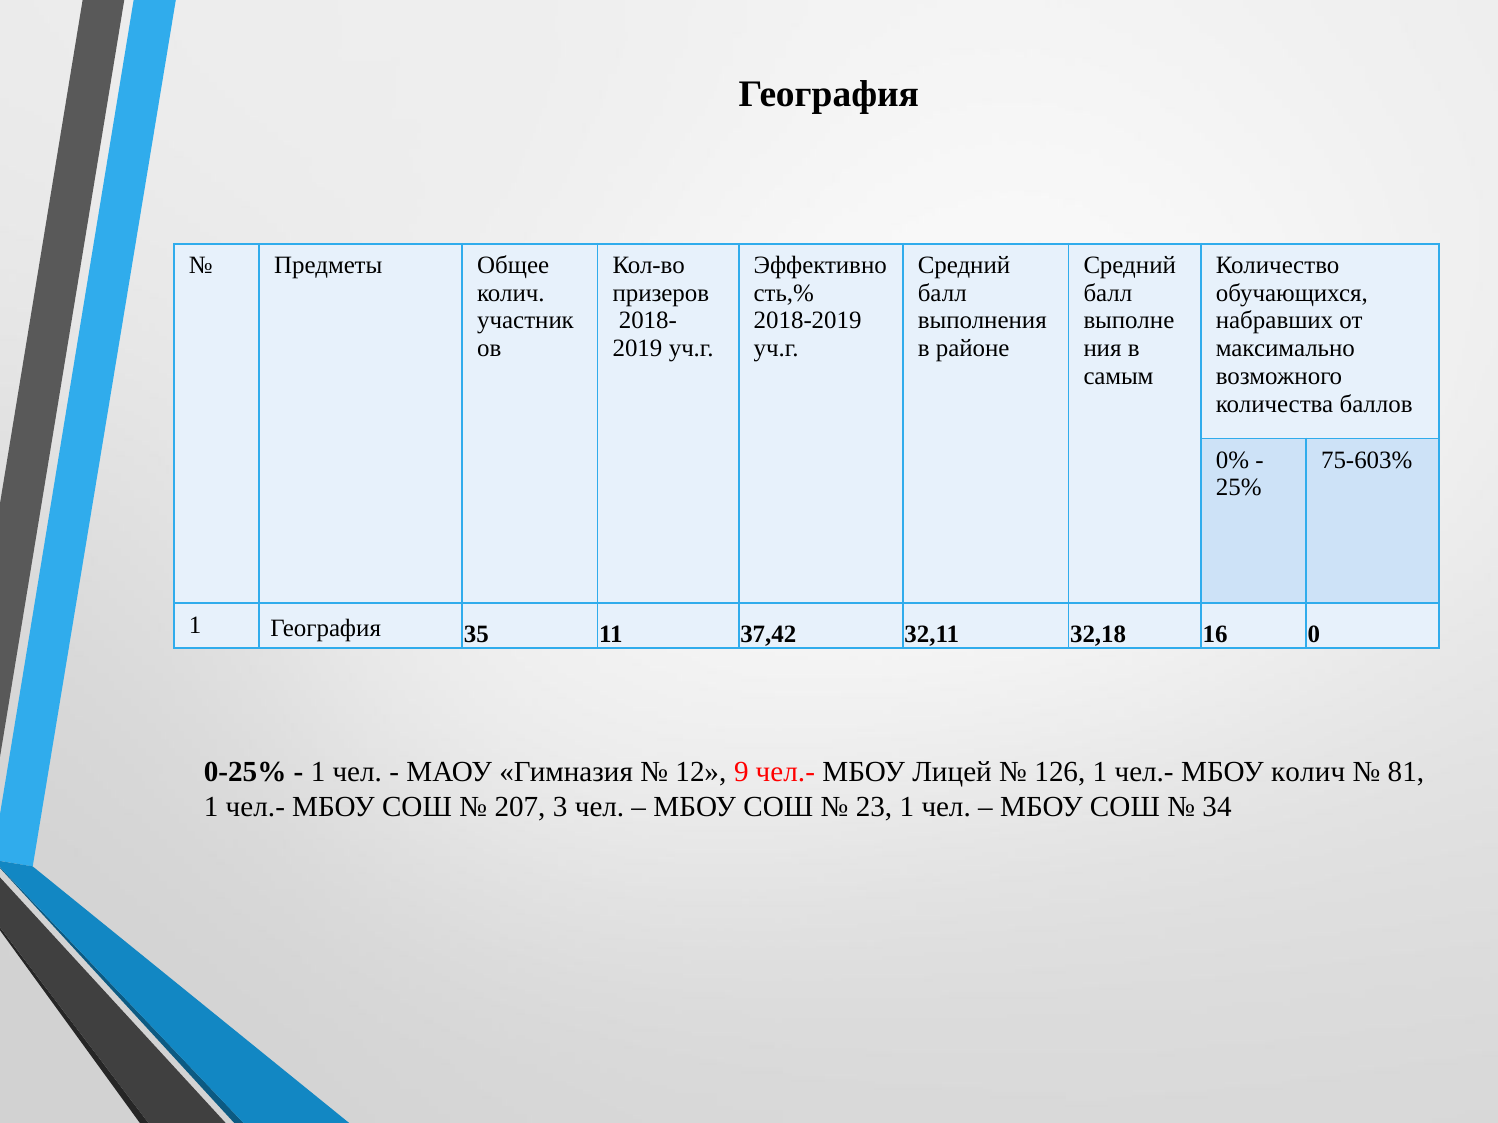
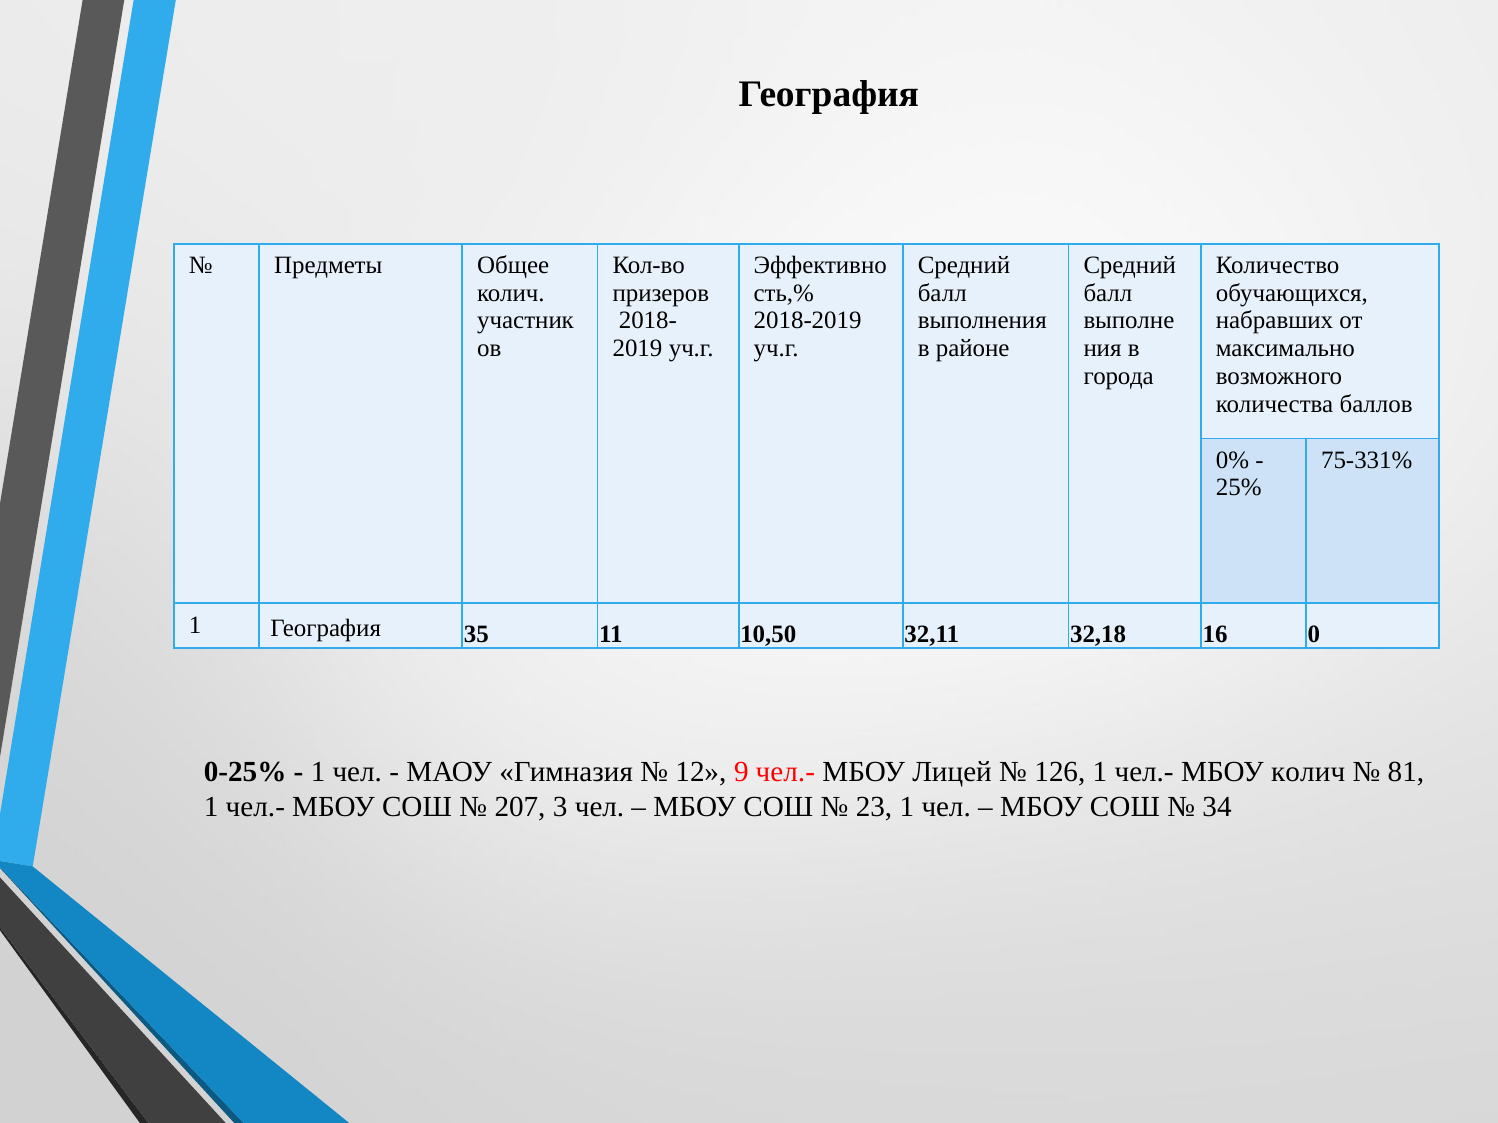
самым: самым -> города
75-603%: 75-603% -> 75-331%
37,42: 37,42 -> 10,50
